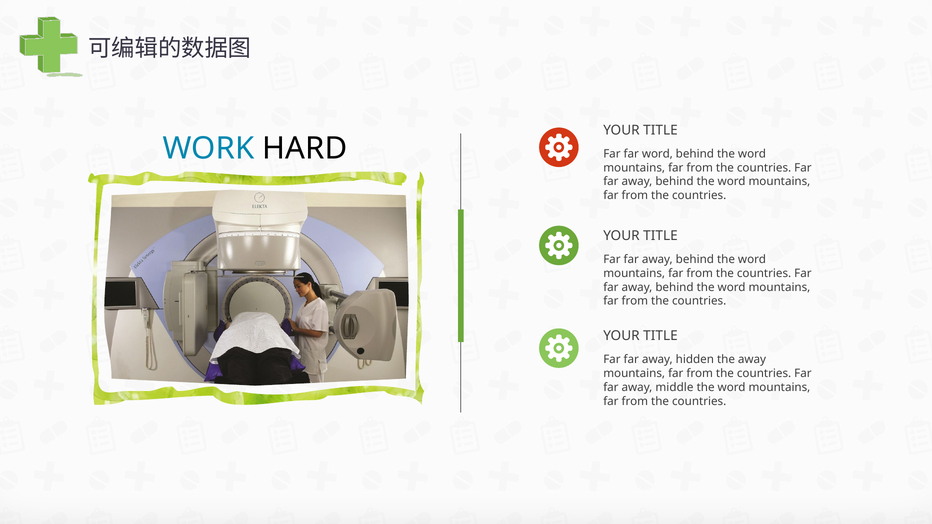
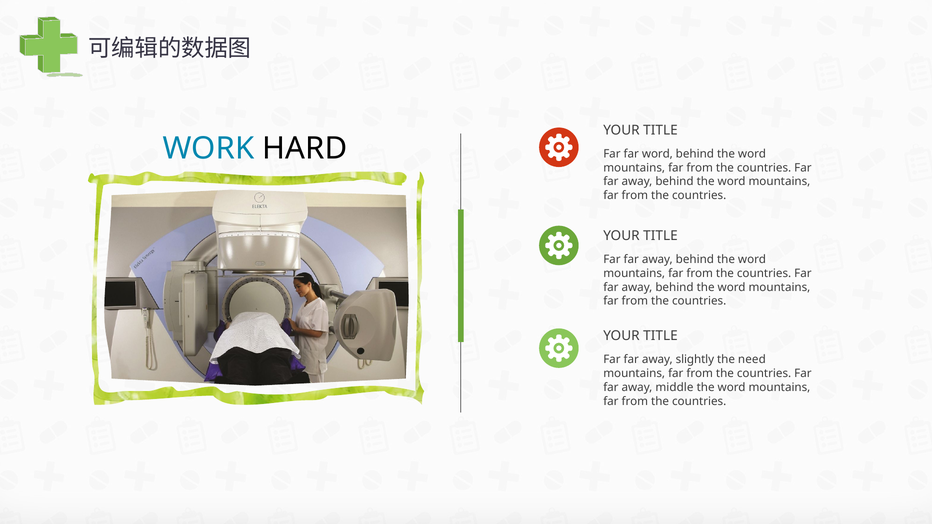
hidden: hidden -> slightly
the away: away -> need
